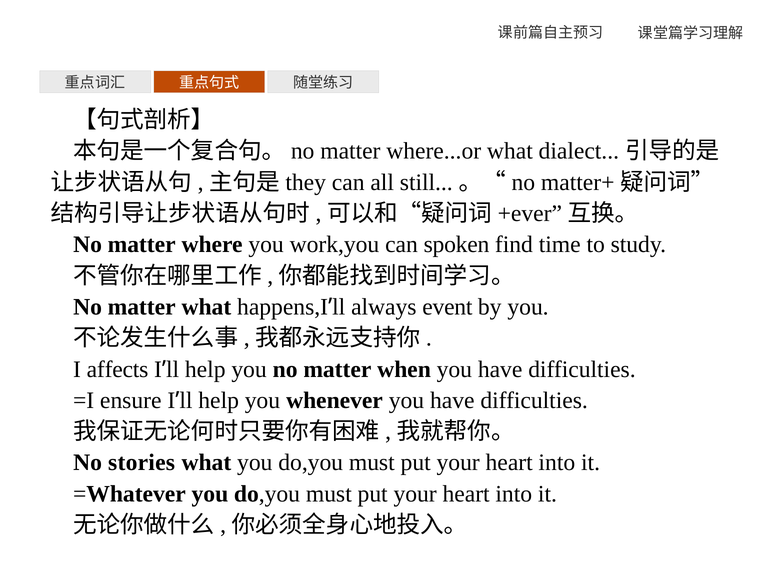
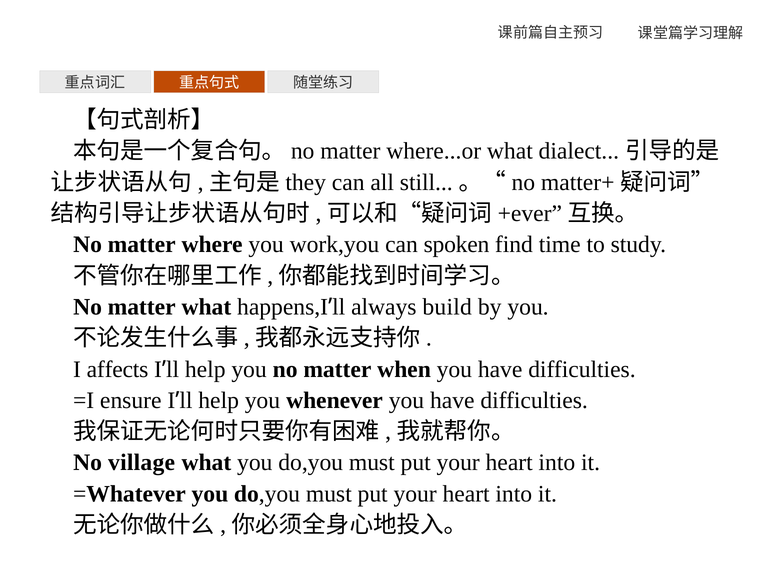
event: event -> build
stories: stories -> village
